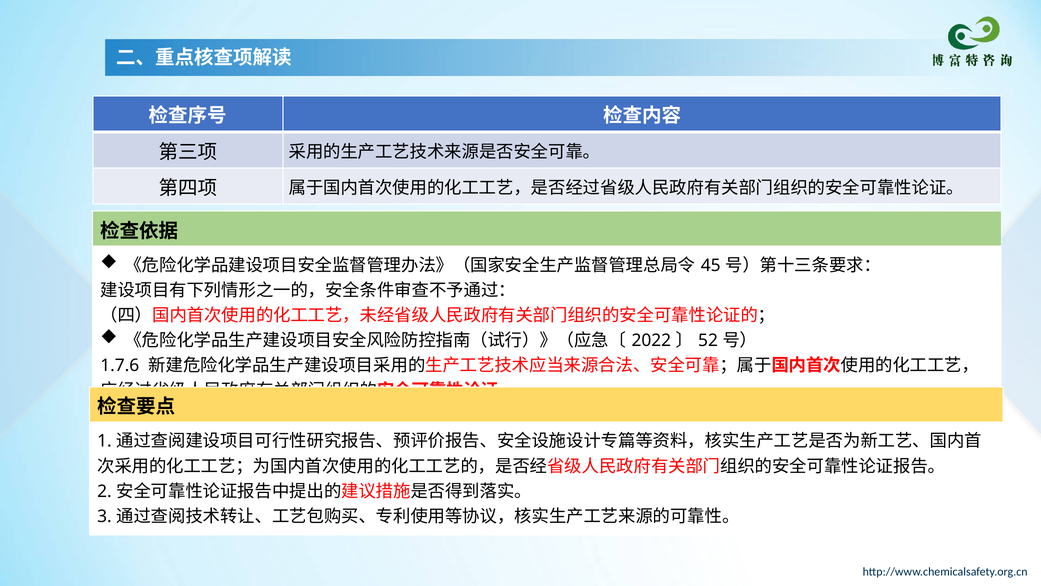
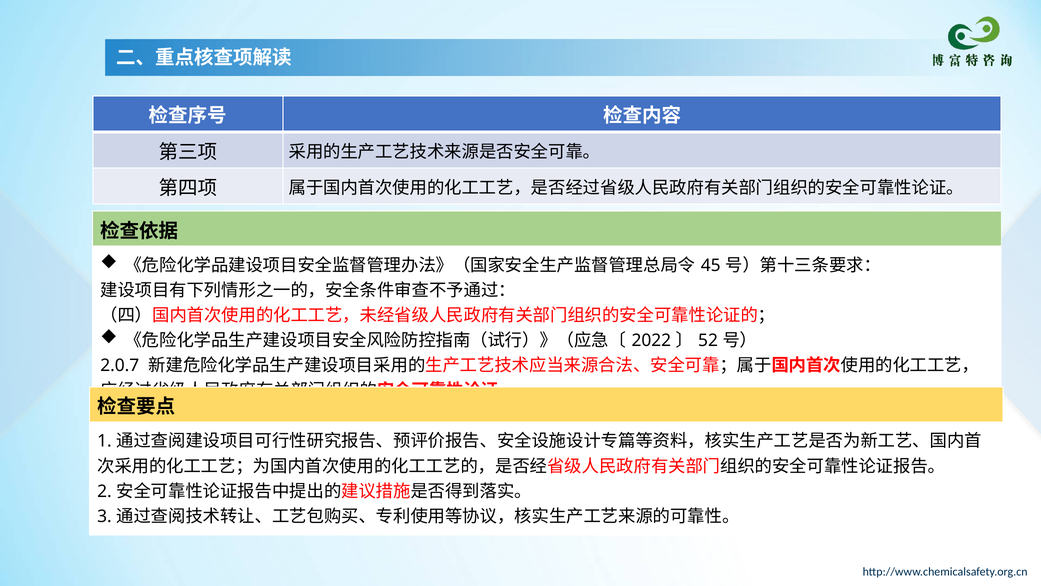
1.7.6: 1.7.6 -> 2.0.7
